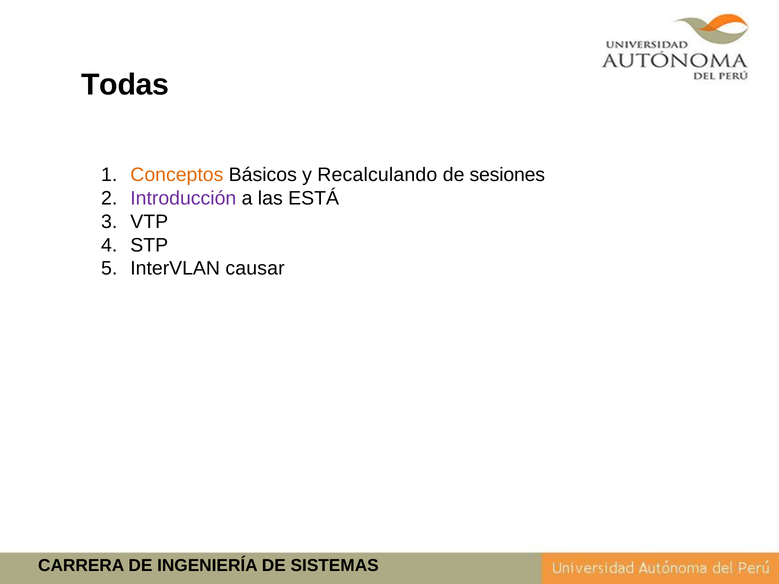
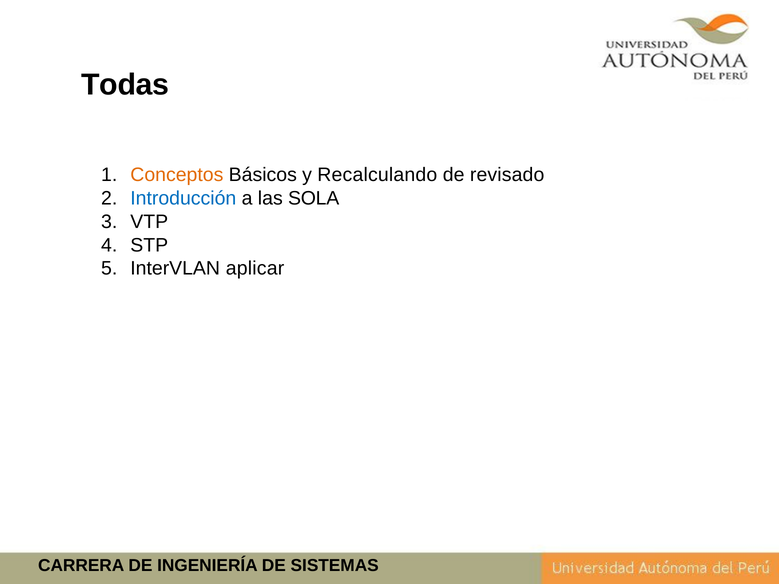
sesiones: sesiones -> revisado
Introducción colour: purple -> blue
ESTÁ: ESTÁ -> SOLA
causar: causar -> aplicar
